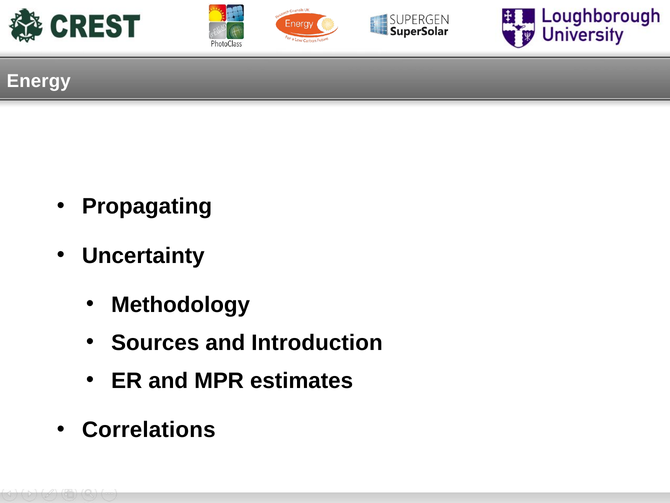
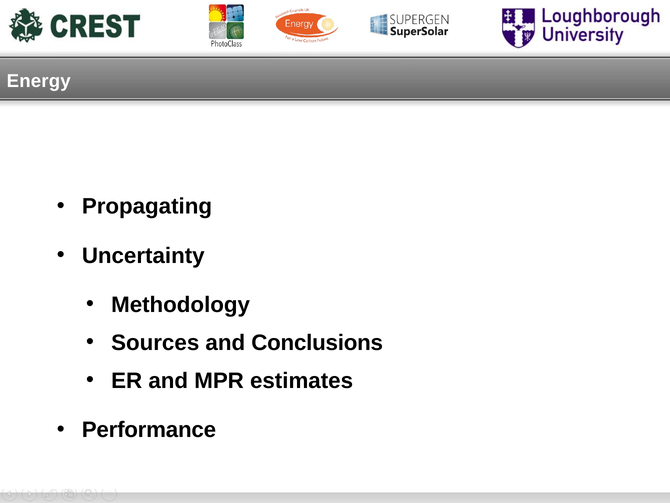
Introduction: Introduction -> Conclusions
Correlations: Correlations -> Performance
